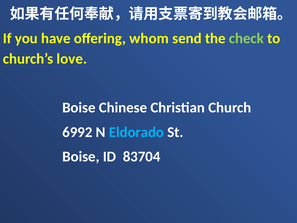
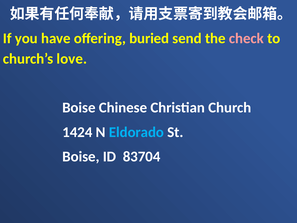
whom: whom -> buried
check colour: light green -> pink
6992: 6992 -> 1424
